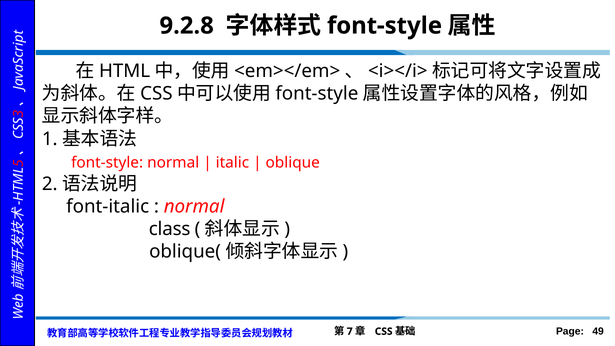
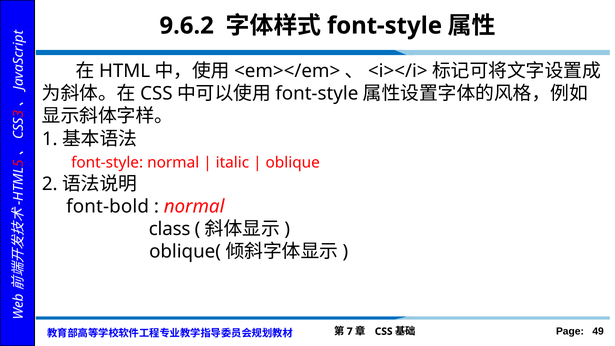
9.2.8: 9.2.8 -> 9.6.2
font-italic: font-italic -> font-bold
